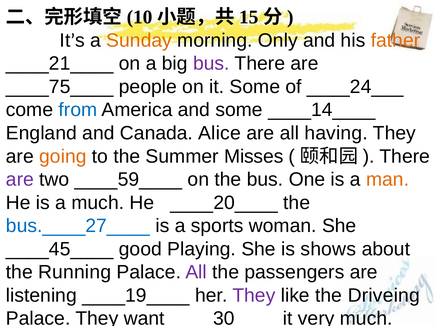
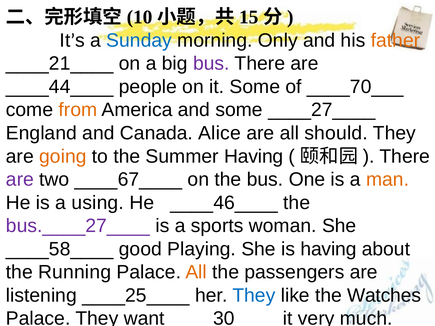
Sunday colour: orange -> blue
____75____: ____75____ -> ____44____
____24___: ____24___ -> ____70___
from colour: blue -> orange
____14____: ____14____ -> ____27____
having: having -> should
Summer Misses: Misses -> Having
____59____: ____59____ -> ____67____
a much: much -> using
____20____: ____20____ -> ____46____
bus.____27____ colour: blue -> purple
____45____: ____45____ -> ____58____
is shows: shows -> having
All at (196, 272) colour: purple -> orange
____19____: ____19____ -> ____25____
They at (254, 296) colour: purple -> blue
Driveing: Driveing -> Watches
